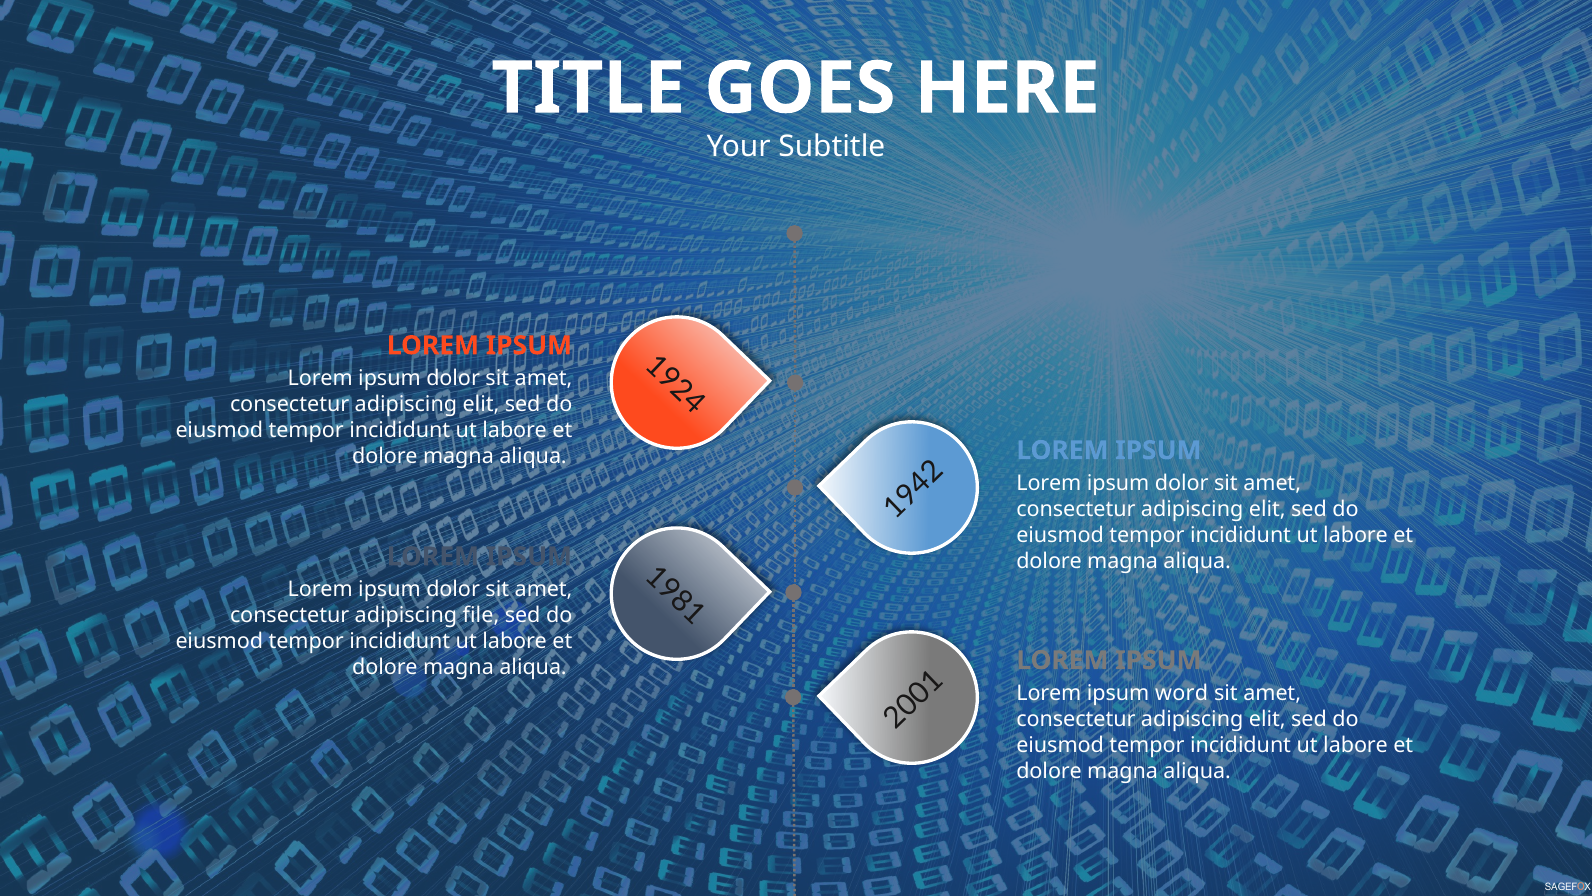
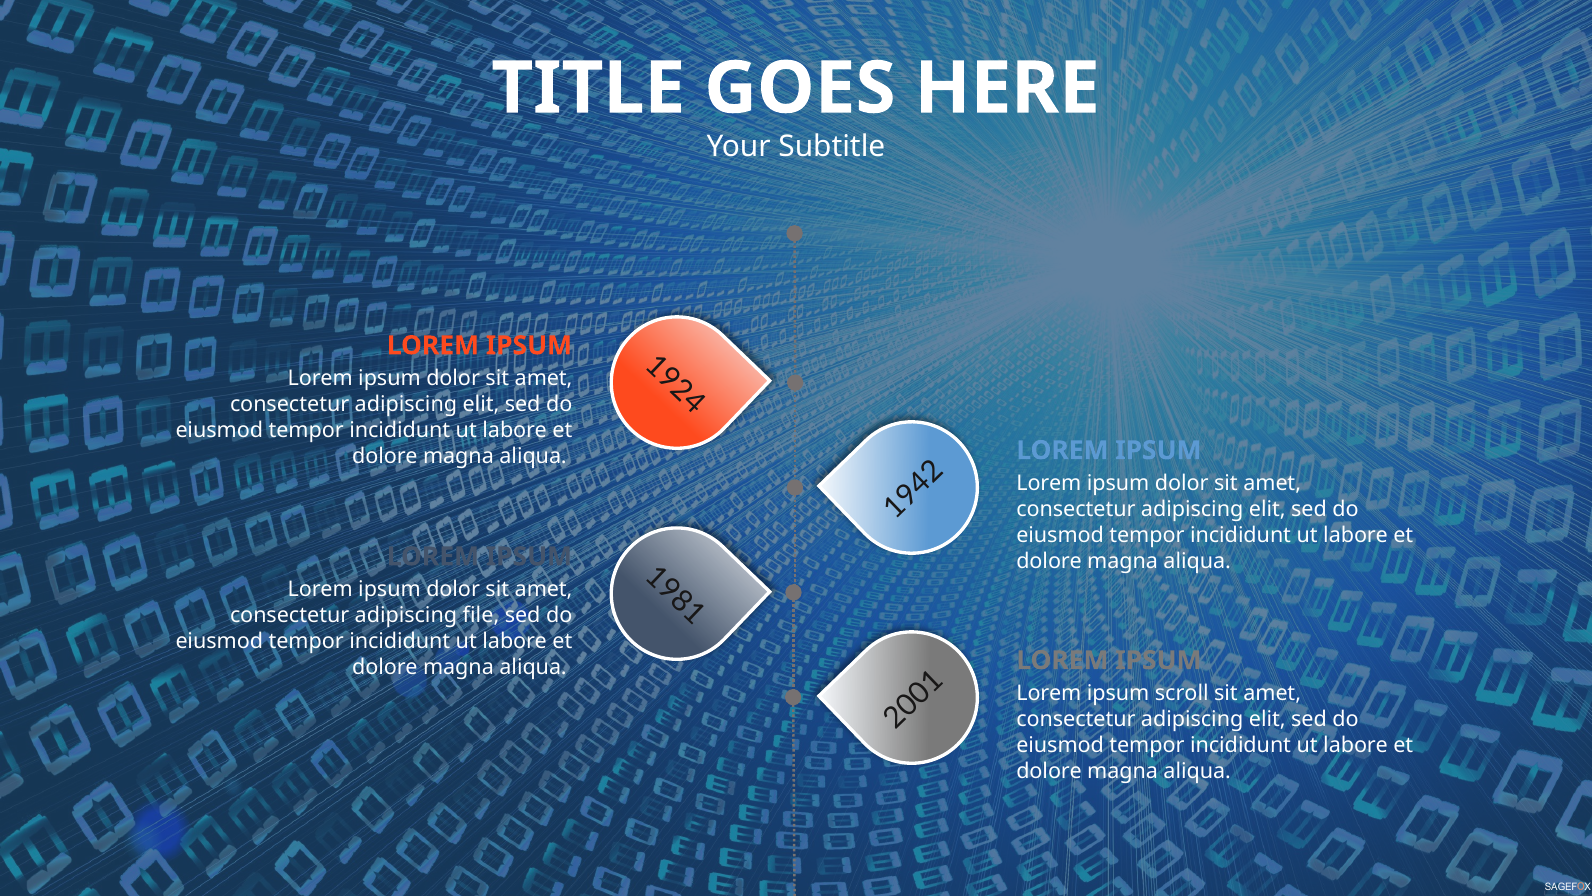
word: word -> scroll
